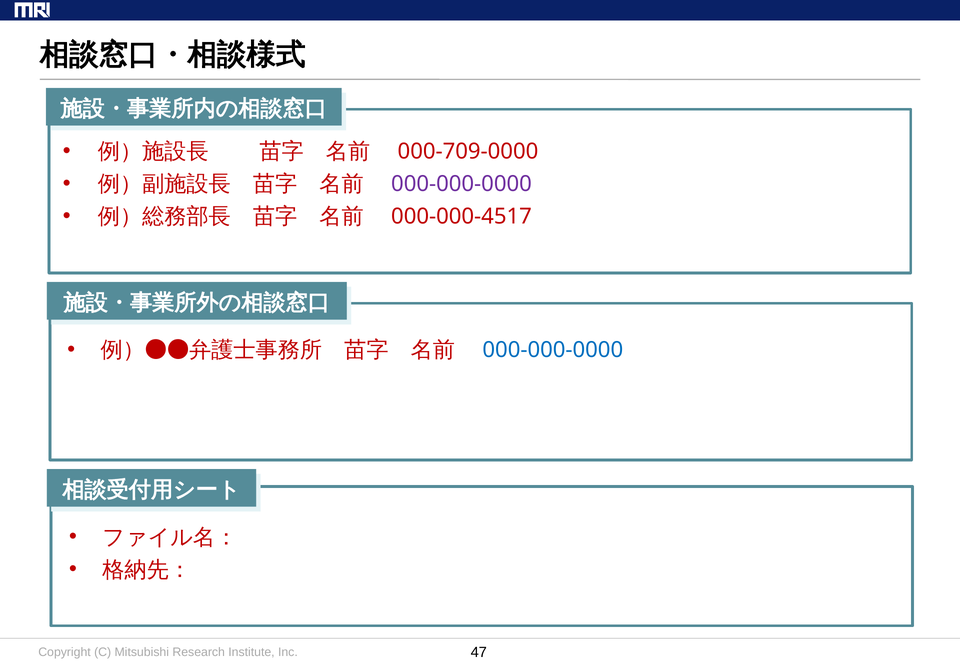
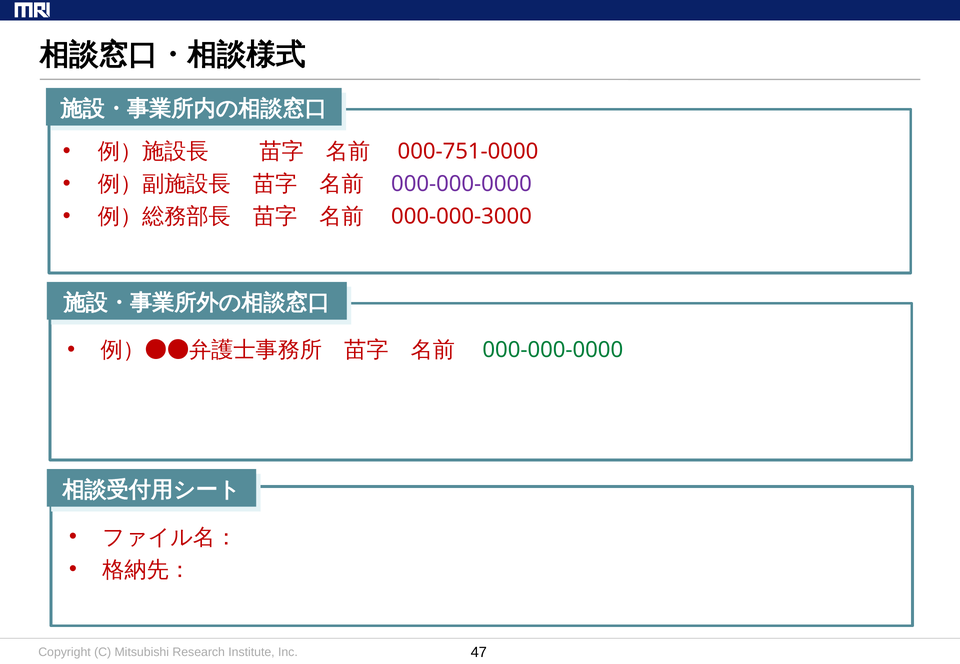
000-709-0000: 000-709-0000 -> 000-751-0000
000-000-4517: 000-000-4517 -> 000-000-3000
000-000-0000 at (553, 350) colour: blue -> green
